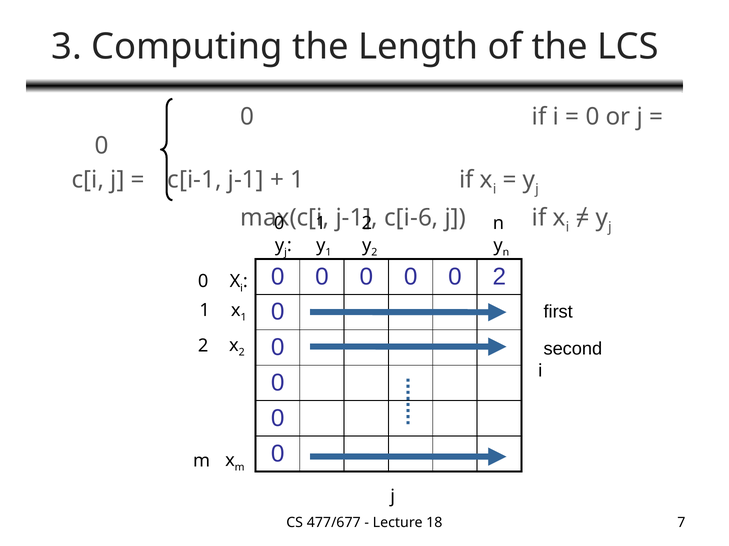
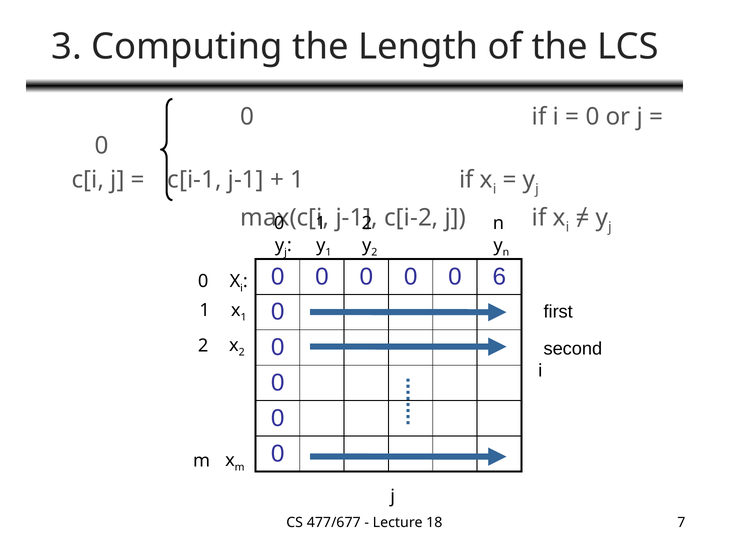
c[i-6: c[i-6 -> c[i-2
0 2: 2 -> 6
